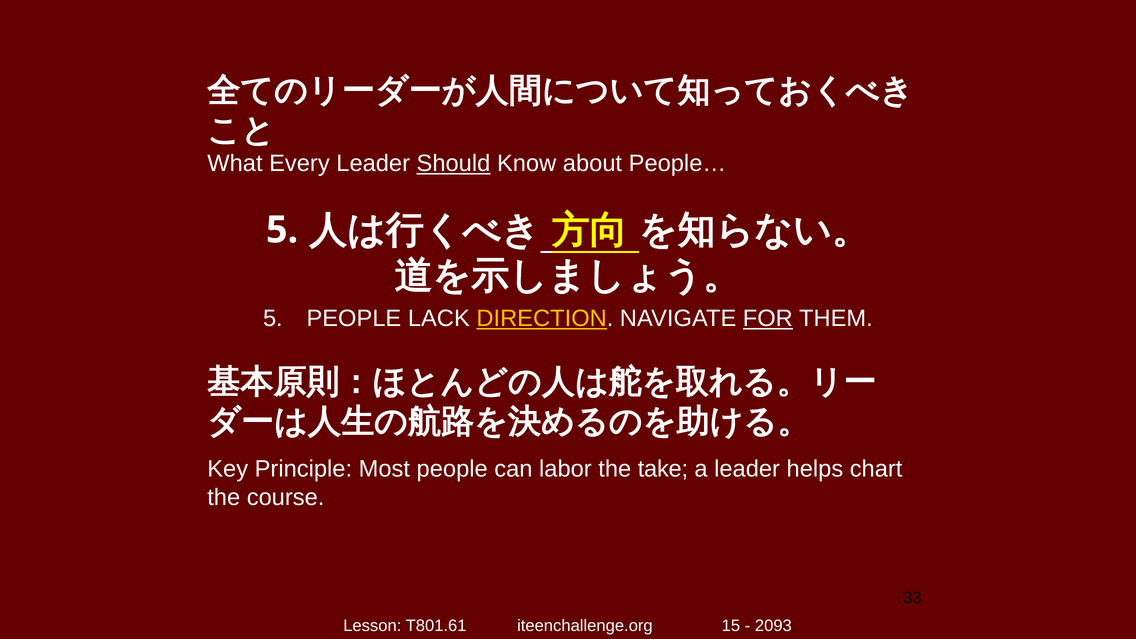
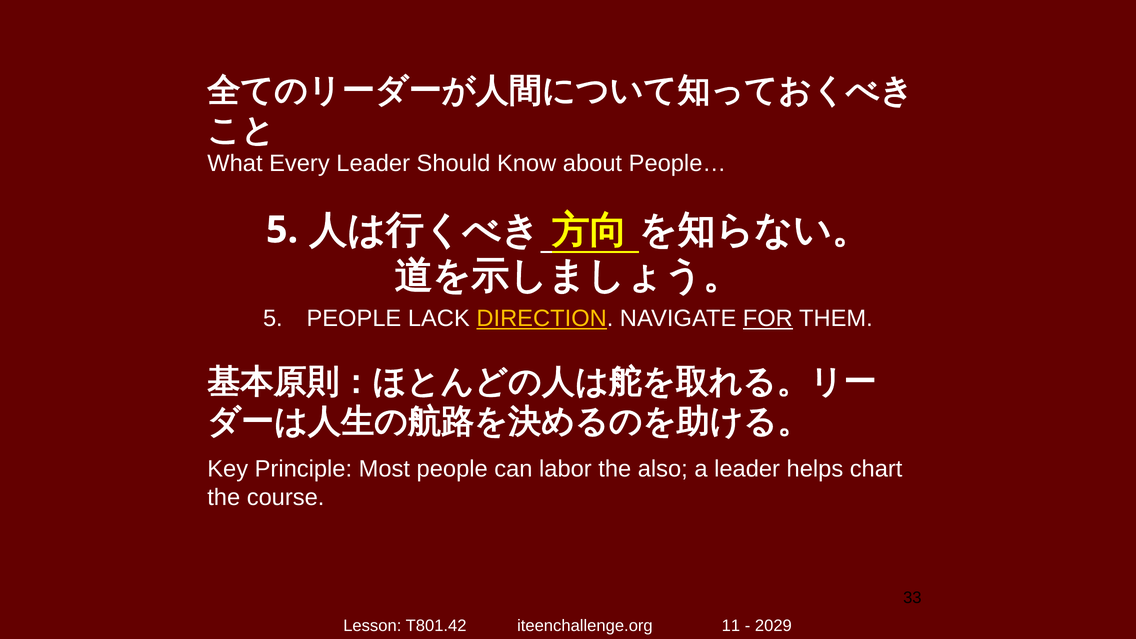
Should underline: present -> none
take: take -> also
T801.61: T801.61 -> T801.42
15: 15 -> 11
2093: 2093 -> 2029
